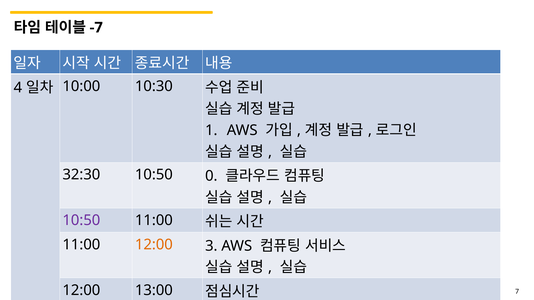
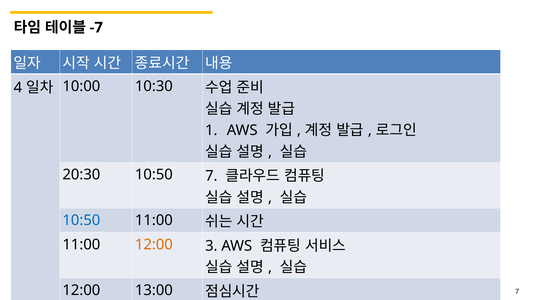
32:30: 32:30 -> 20:30
10:50 0: 0 -> 7
10:50 at (81, 221) colour: purple -> blue
